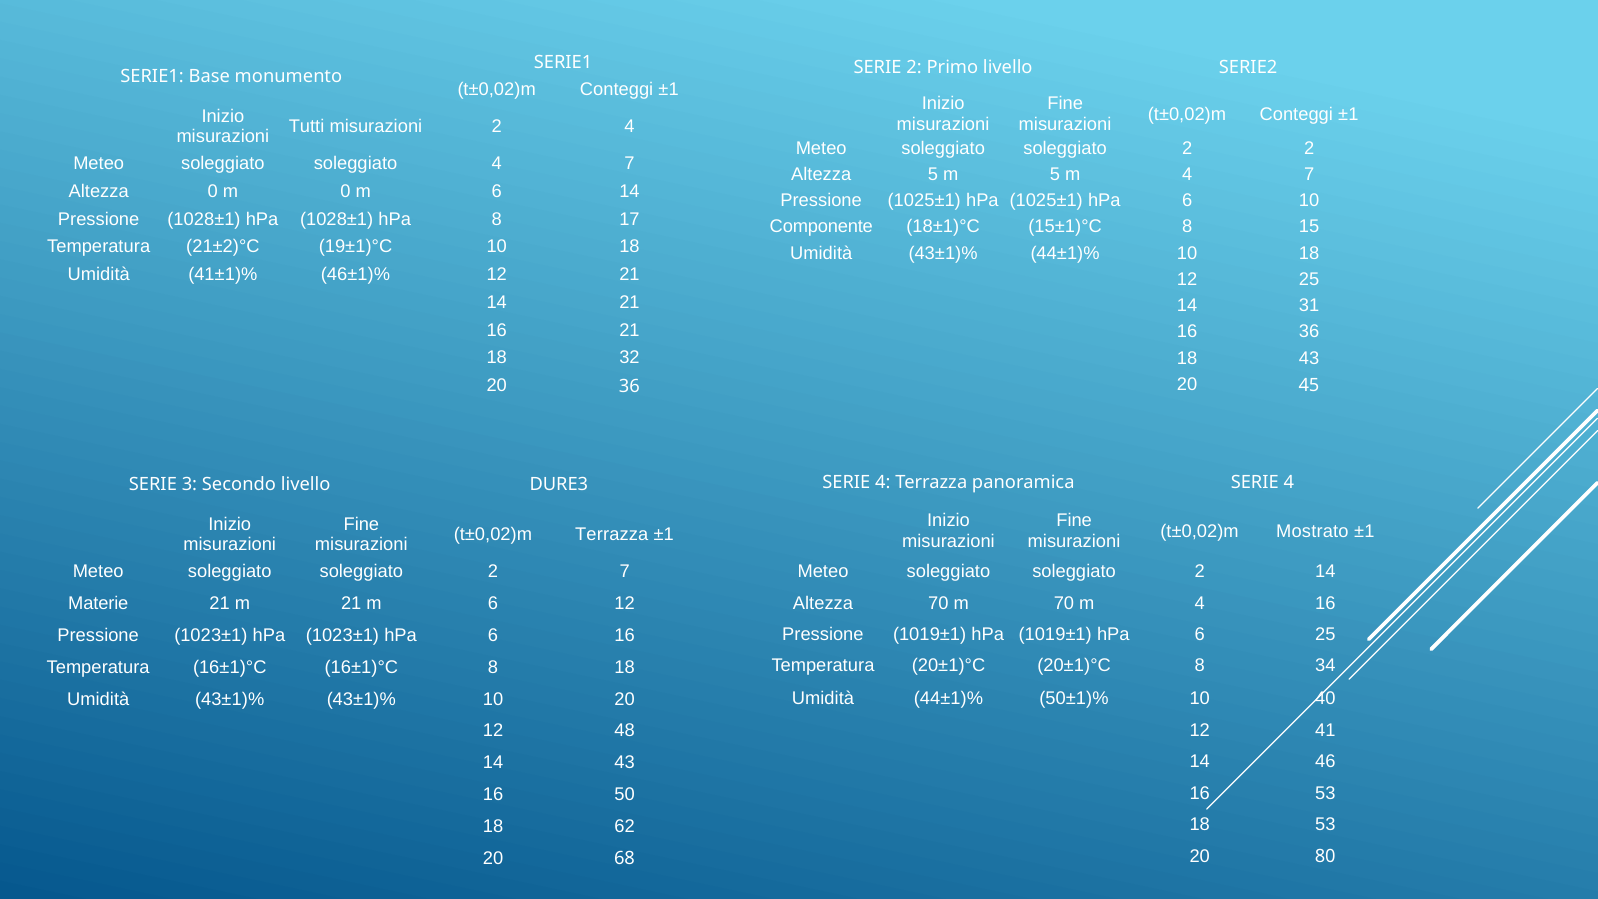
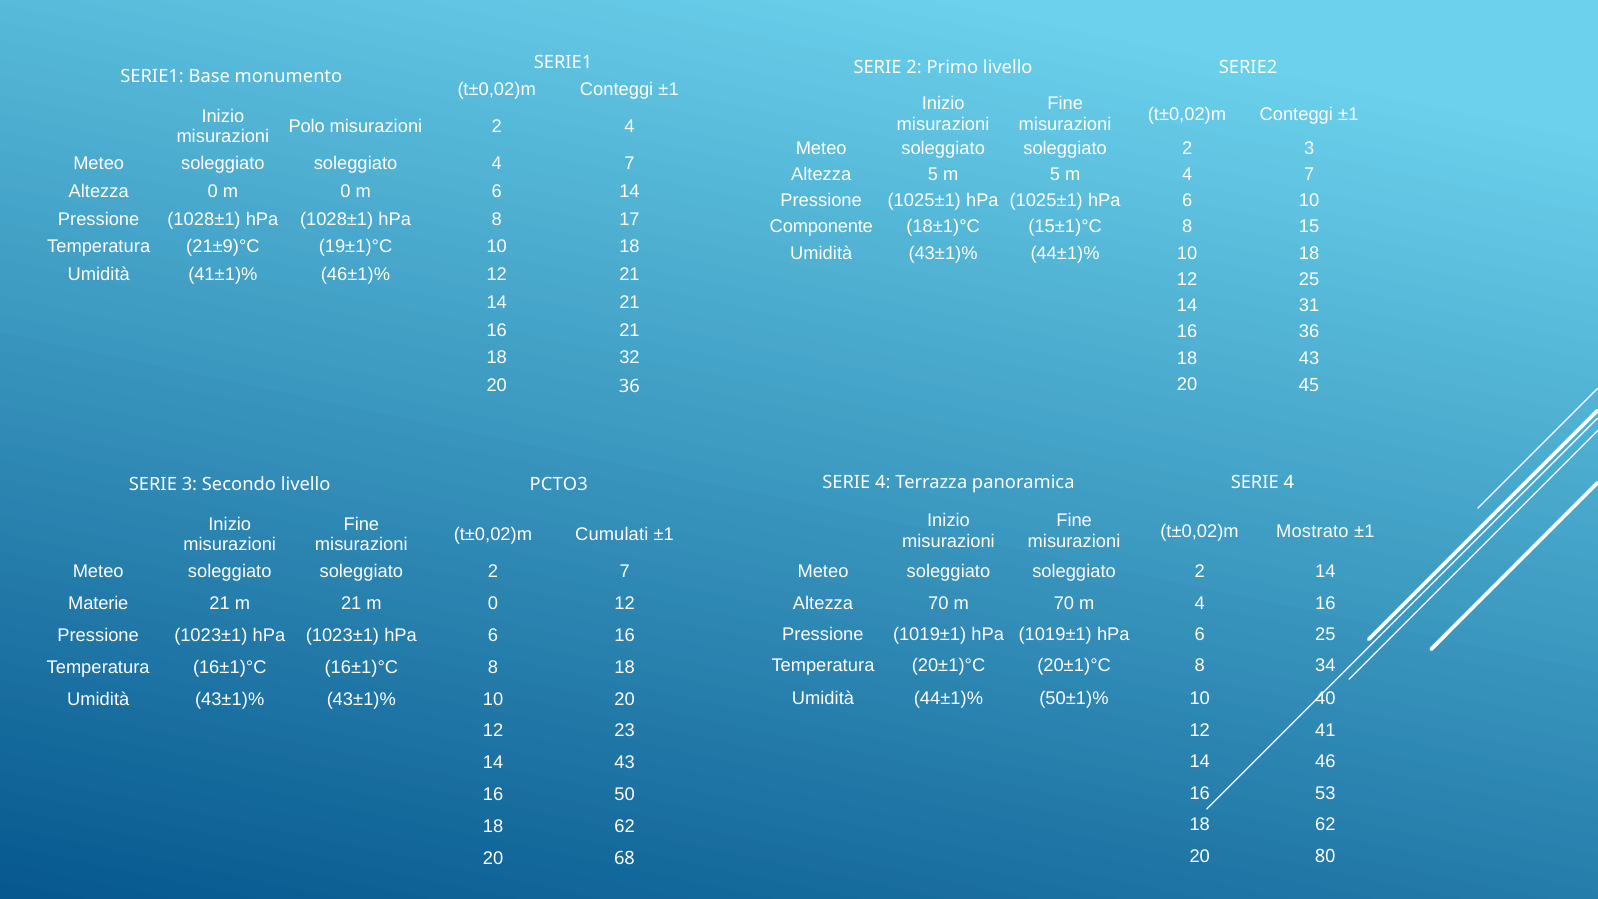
Tutti: Tutti -> Polo
2 2: 2 -> 3
21±2)°C: 21±2)°C -> 21±9)°C
DURE3: DURE3 -> PCTO3
t±0,02)m Terrazza: Terrazza -> Cumulati
21 m 6: 6 -> 0
48: 48 -> 23
53 at (1325, 824): 53 -> 62
